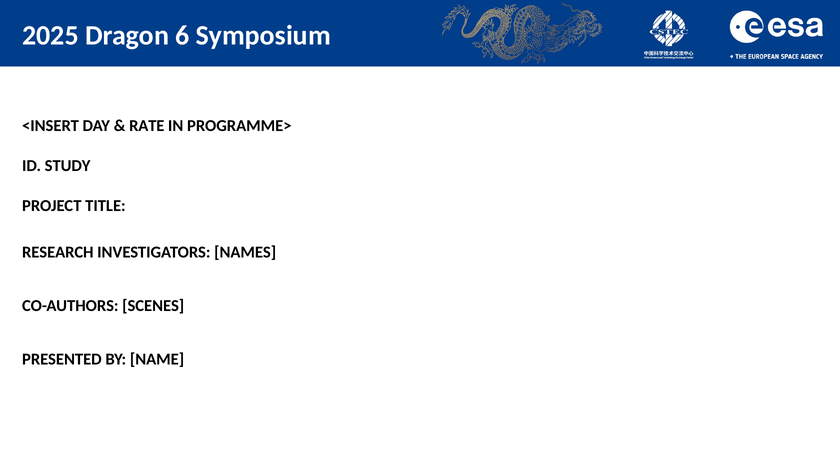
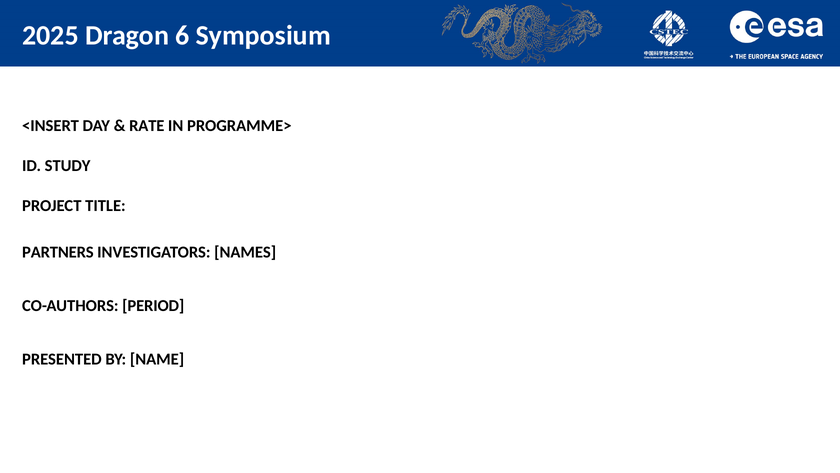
RESEARCH: RESEARCH -> PARTNERS
SCENES: SCENES -> PERIOD
